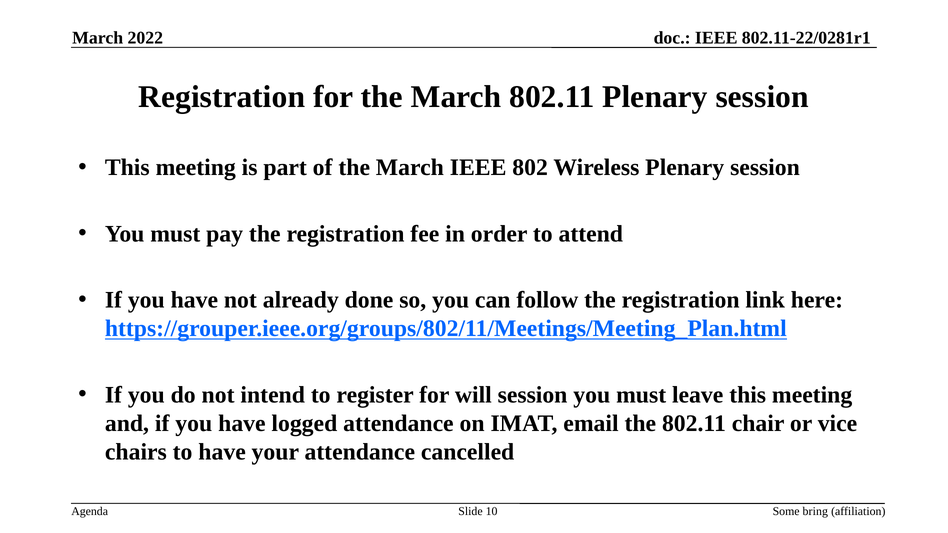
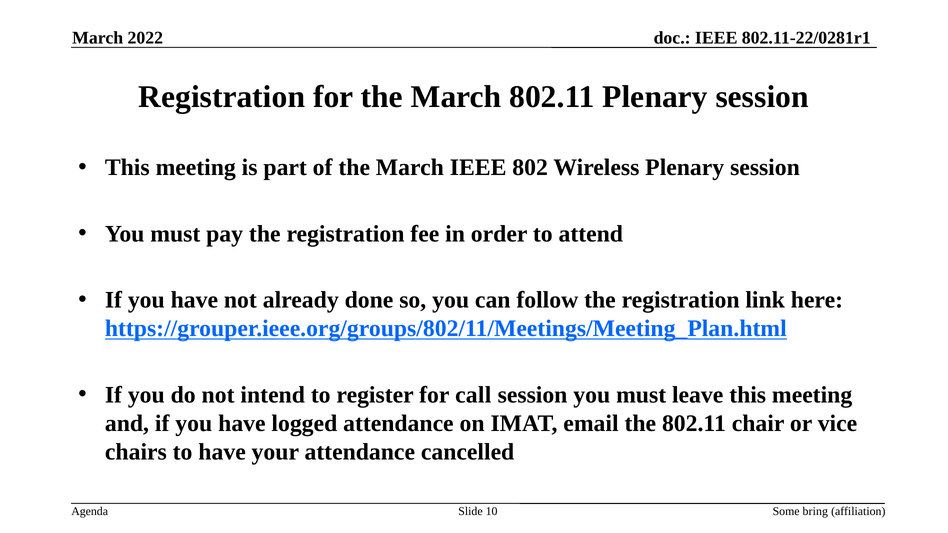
will: will -> call
